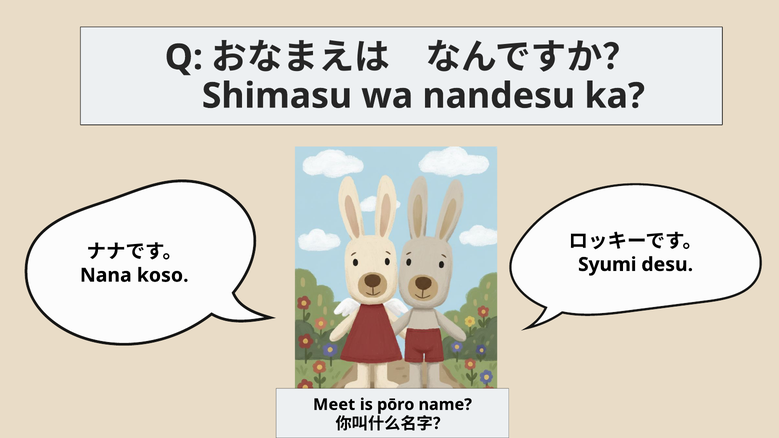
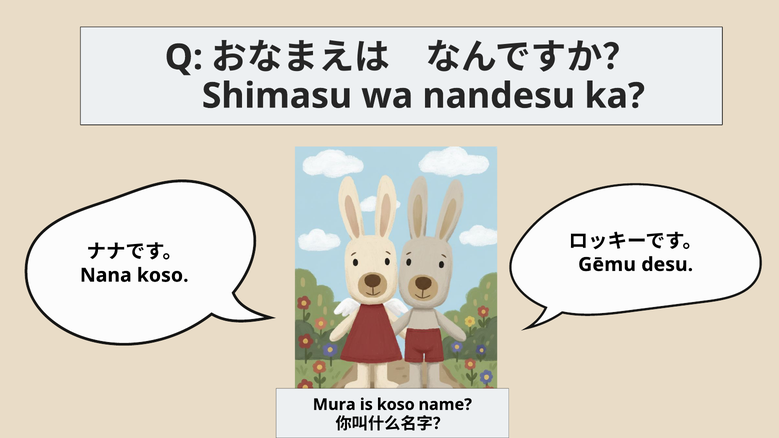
Syumi: Syumi -> Gēmu
Meet: Meet -> Mura
is pōro: pōro -> koso
